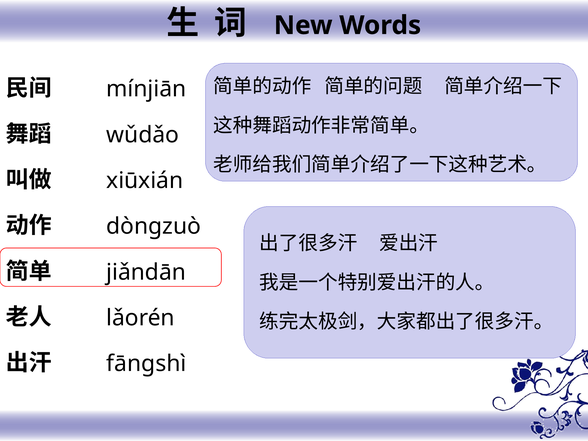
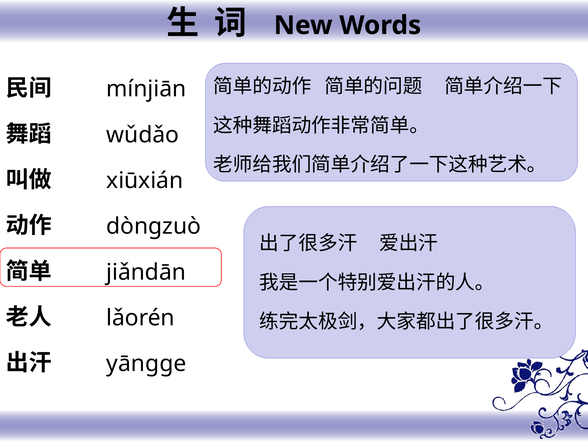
fāngshì: fāngshì -> yāngge
